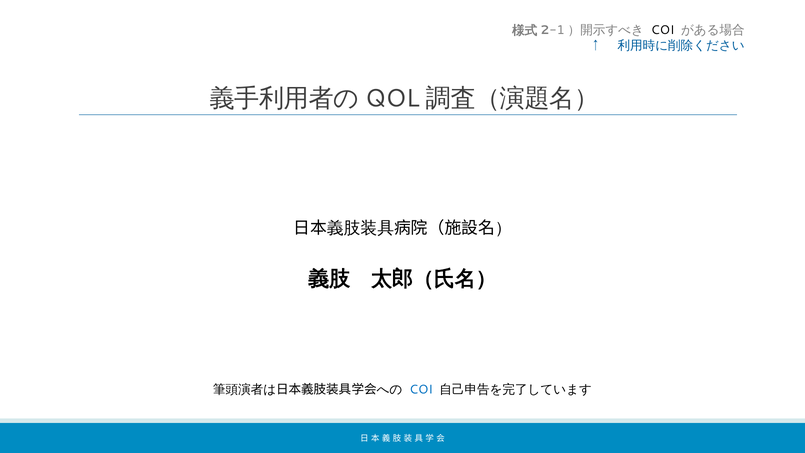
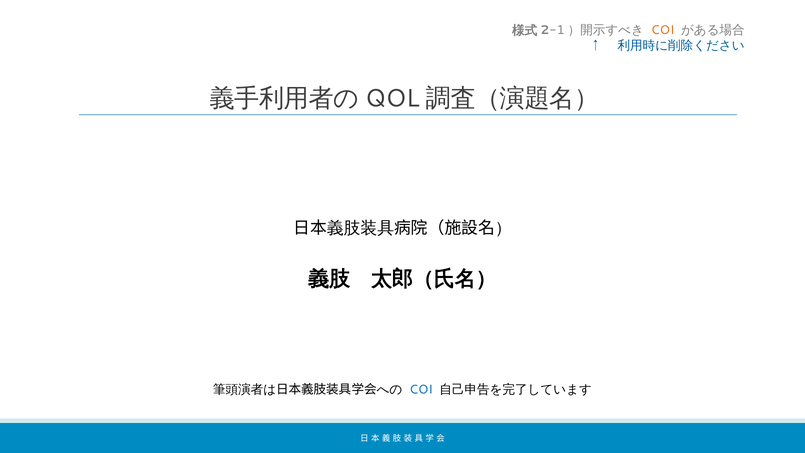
COI at (663, 30) colour: black -> orange
